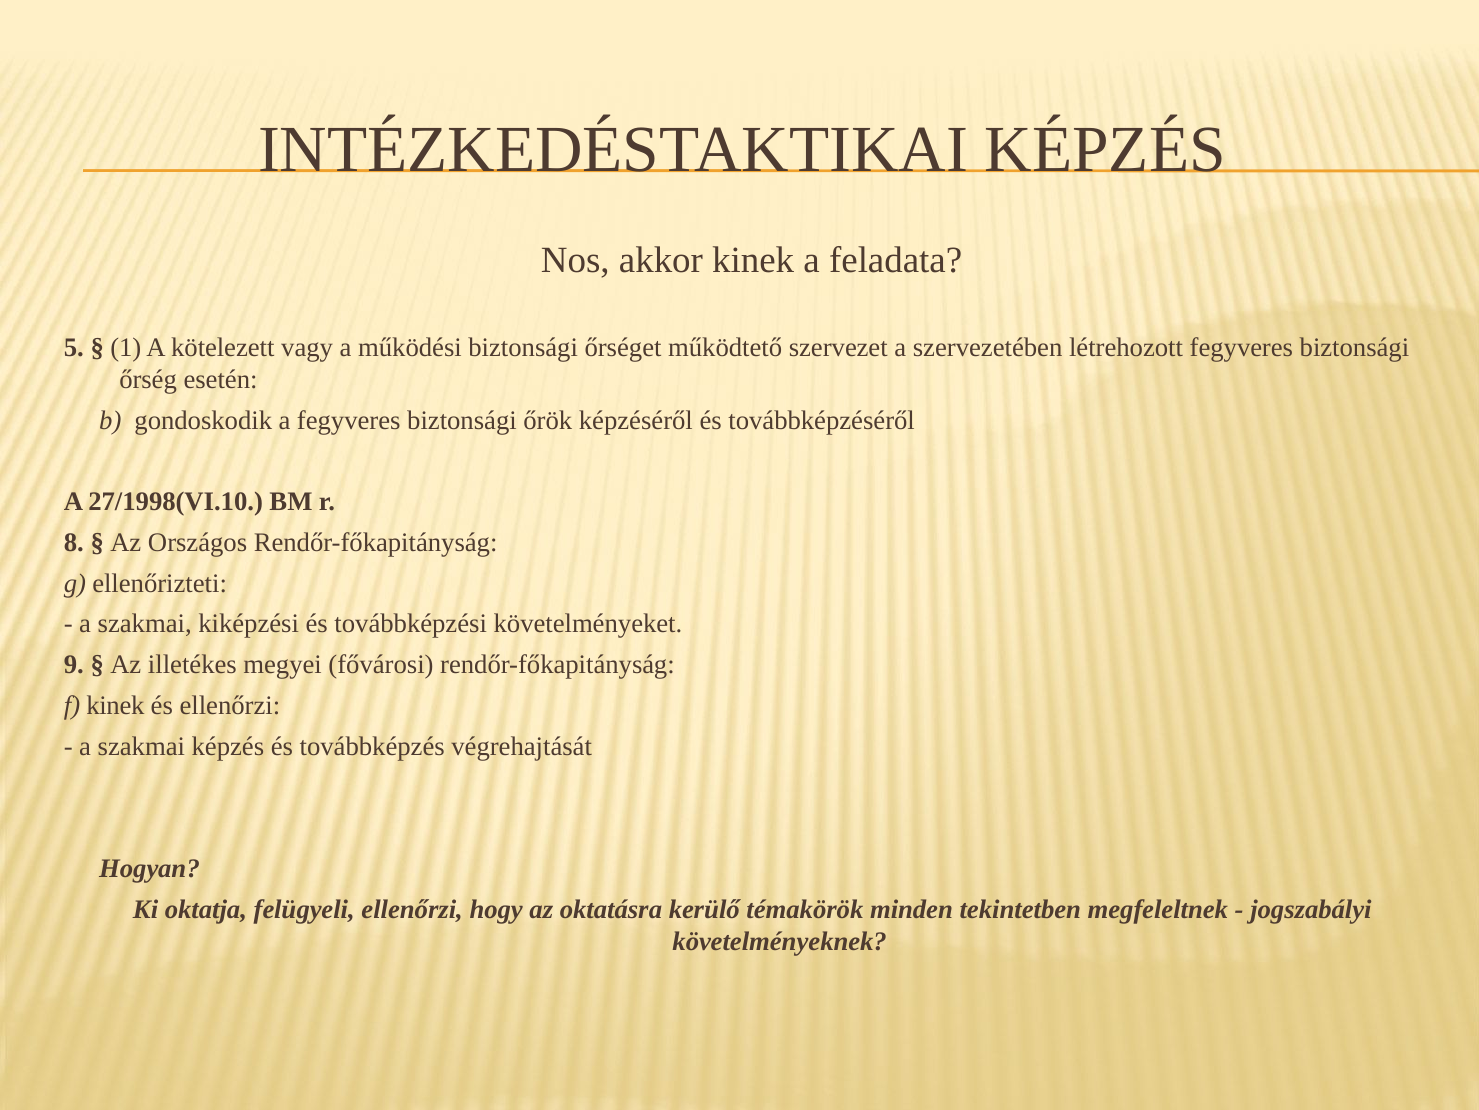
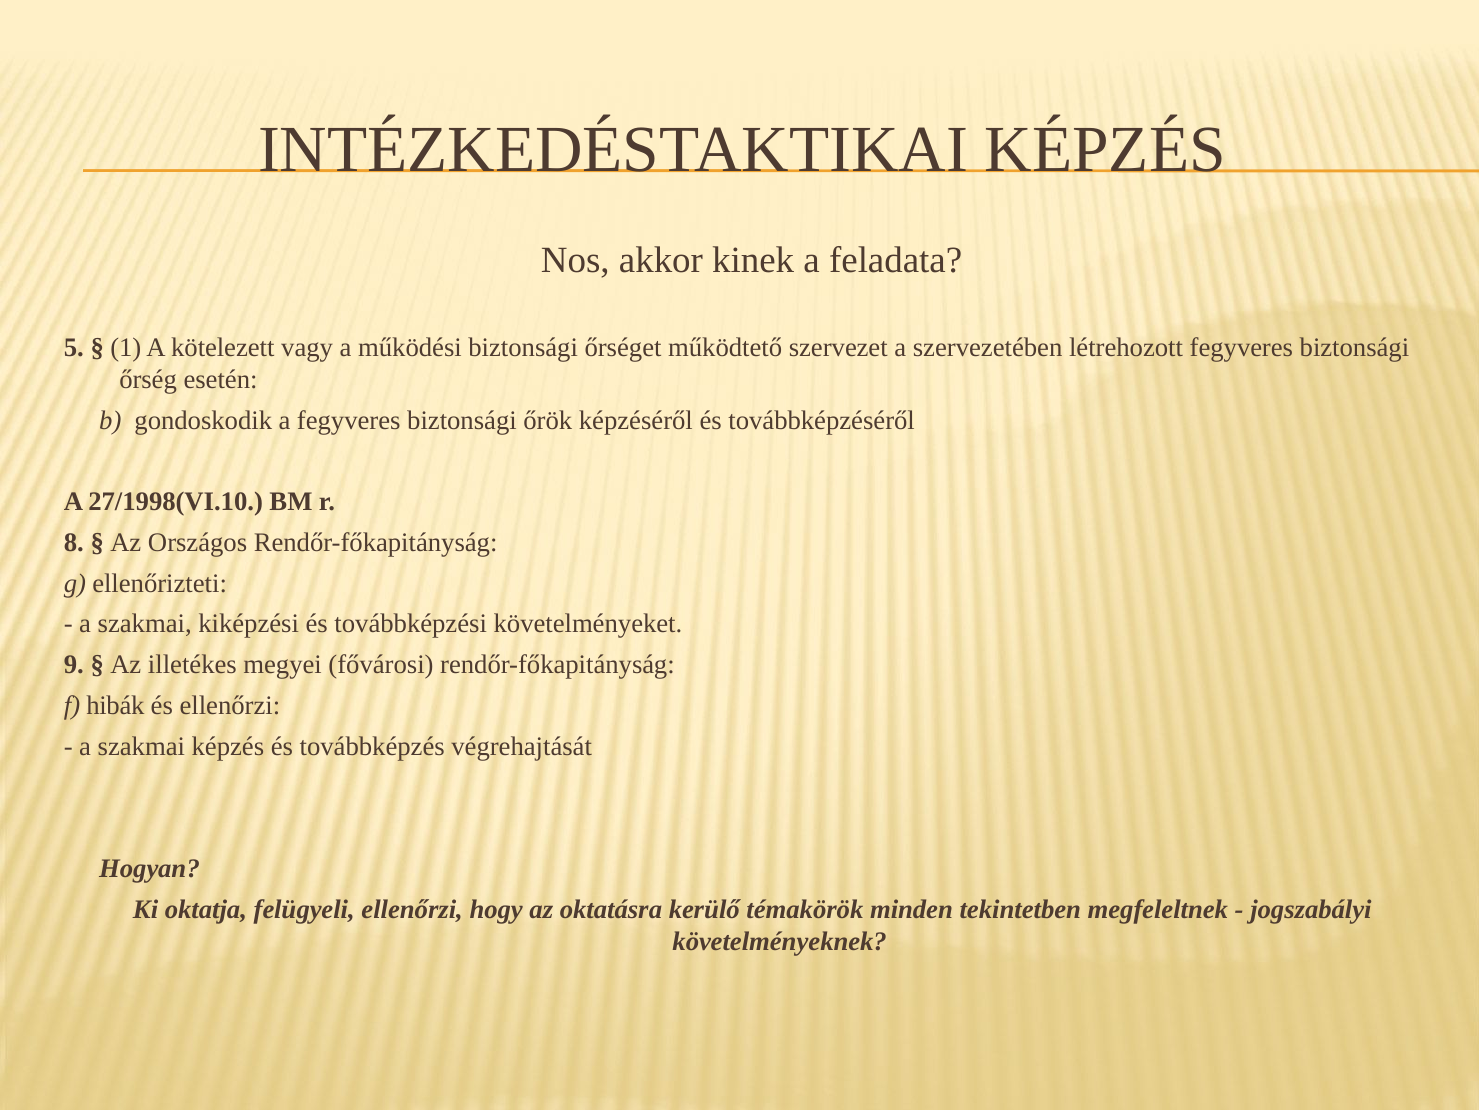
f kinek: kinek -> hibák
